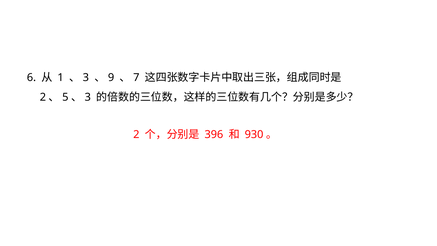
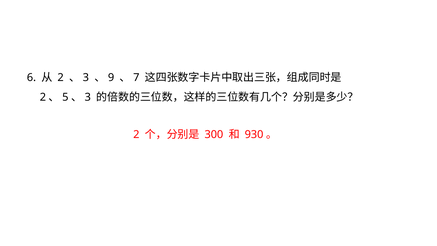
1 at (61, 77): 1 -> 2
396: 396 -> 300
